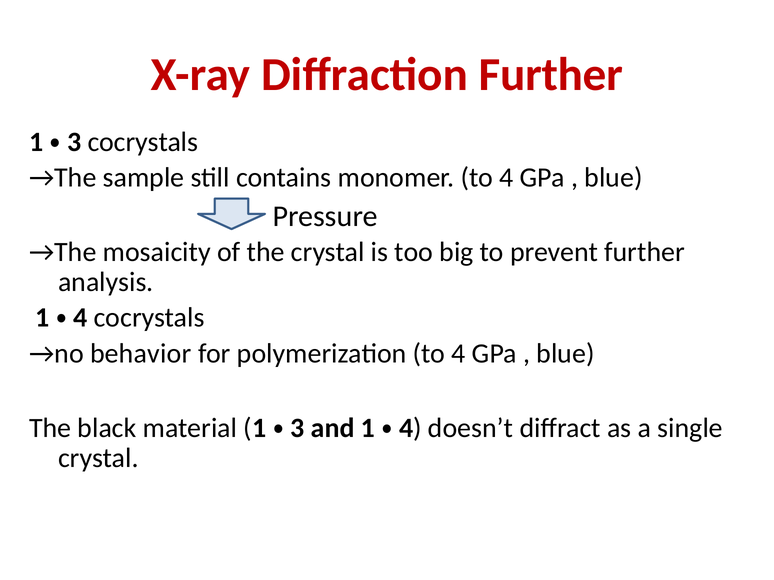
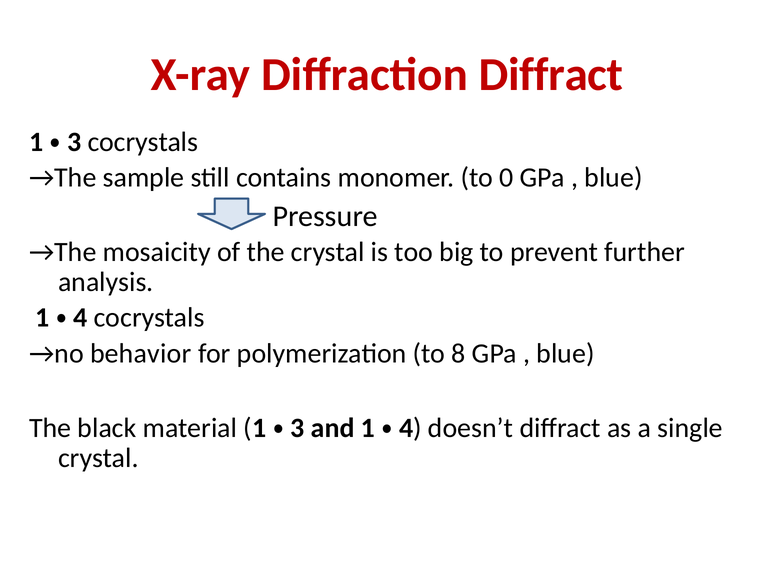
Diffraction Further: Further -> Diffract
monomer to 4: 4 -> 0
polymerization to 4: 4 -> 8
